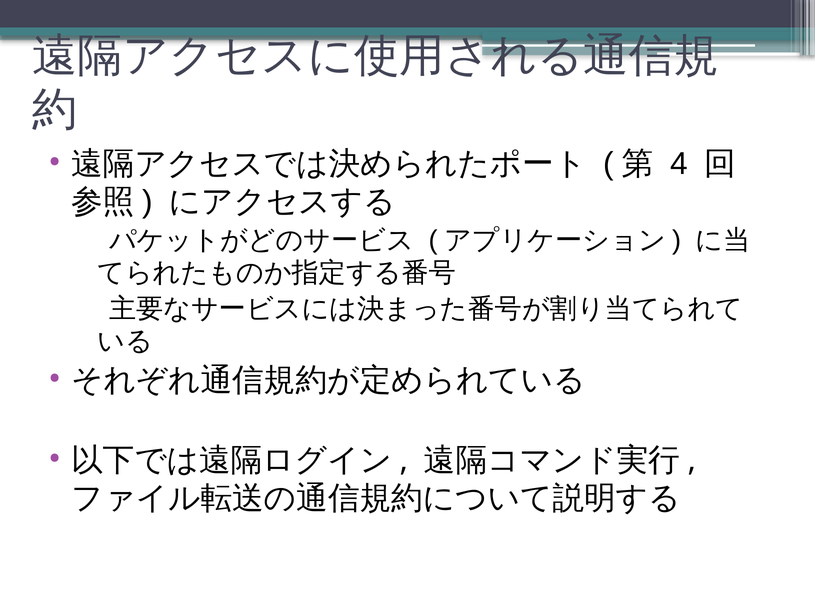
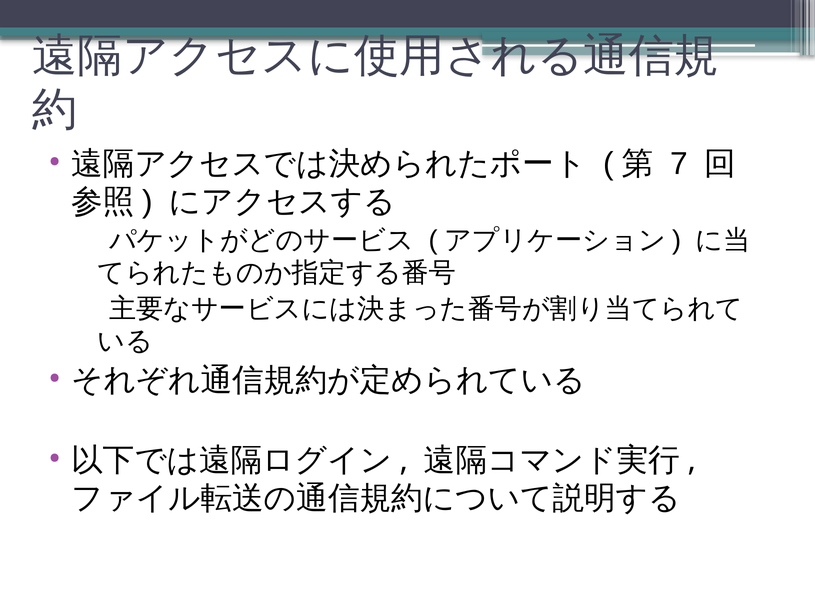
4: 4 -> 7
